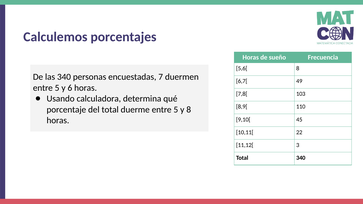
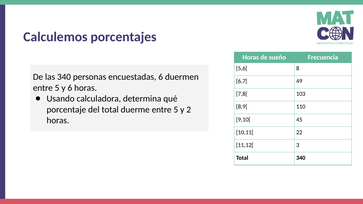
encuestadas 7: 7 -> 6
y 8: 8 -> 2
